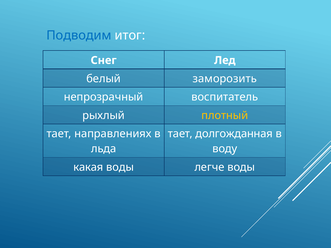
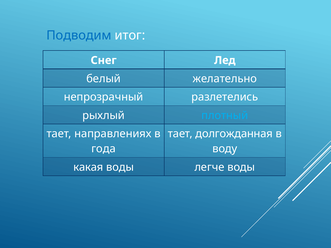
заморозить: заморозить -> желательно
воспитатель: воспитатель -> разлетелись
плотный colour: yellow -> light blue
льда: льда -> года
